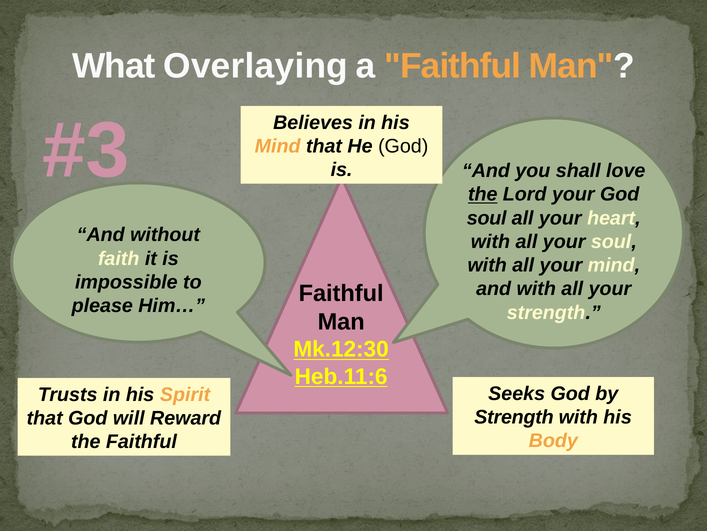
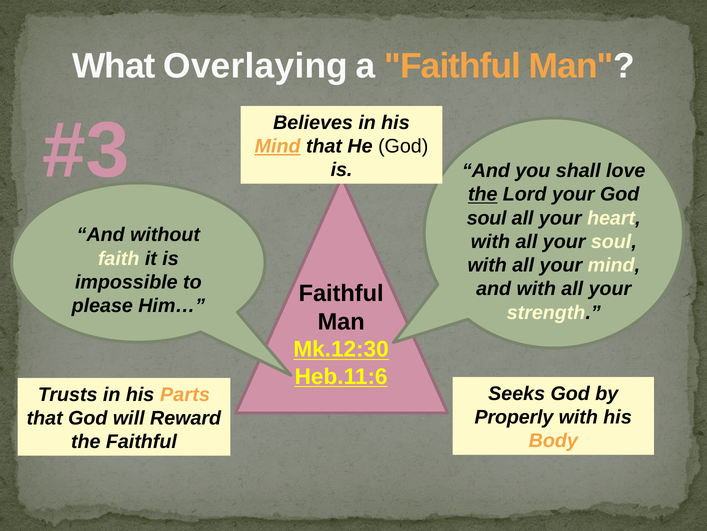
Mind at (278, 146) underline: none -> present
Spirit: Spirit -> Parts
Strength at (514, 417): Strength -> Properly
